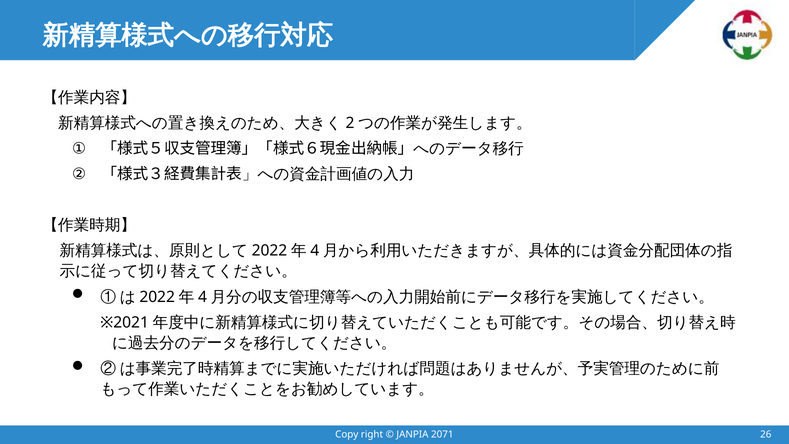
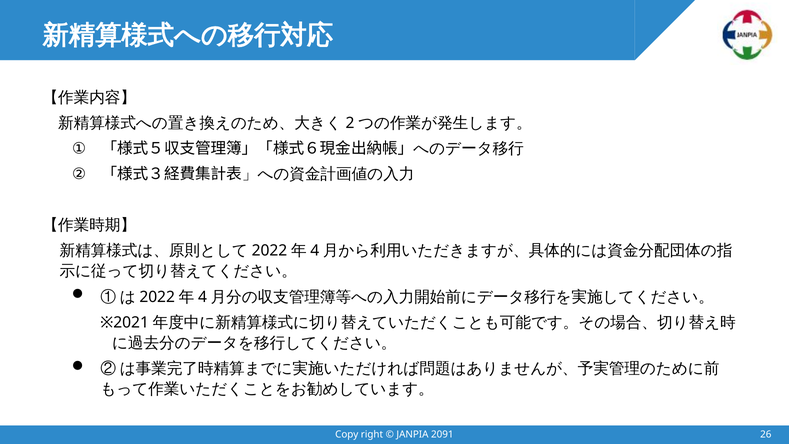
2071: 2071 -> 2091
